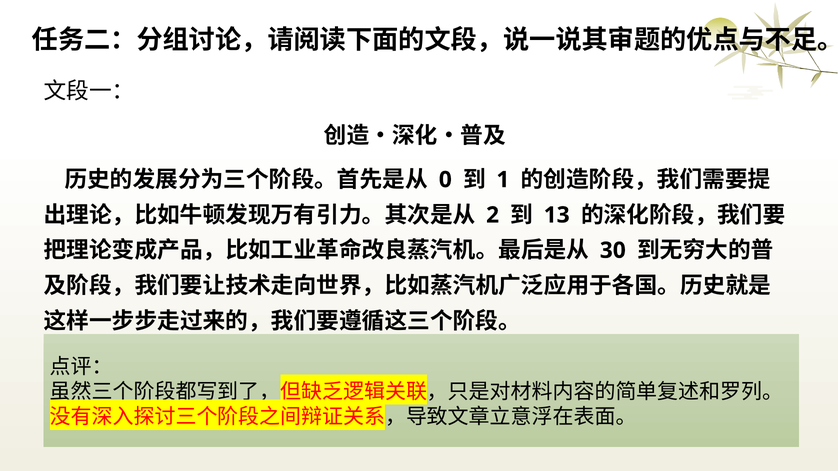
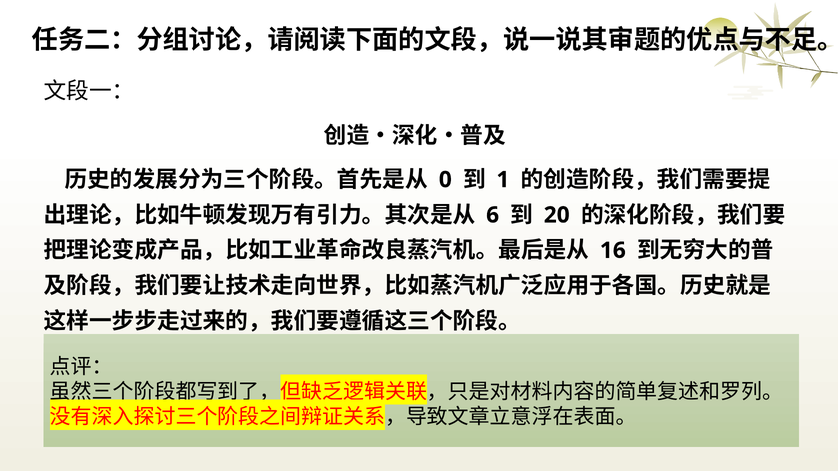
2: 2 -> 6
13: 13 -> 20
30: 30 -> 16
